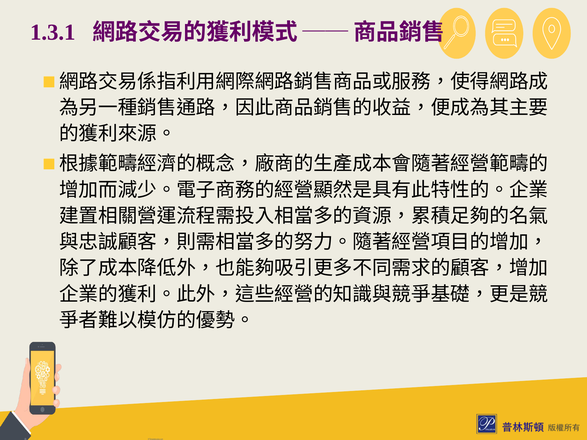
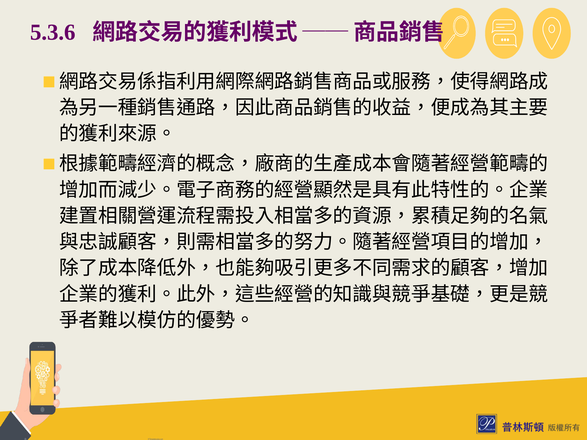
1.3.1: 1.3.1 -> 5.3.6
